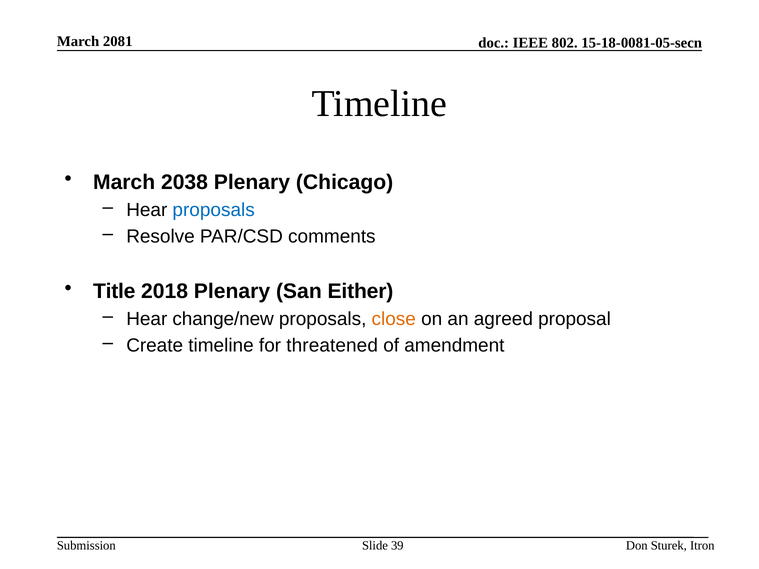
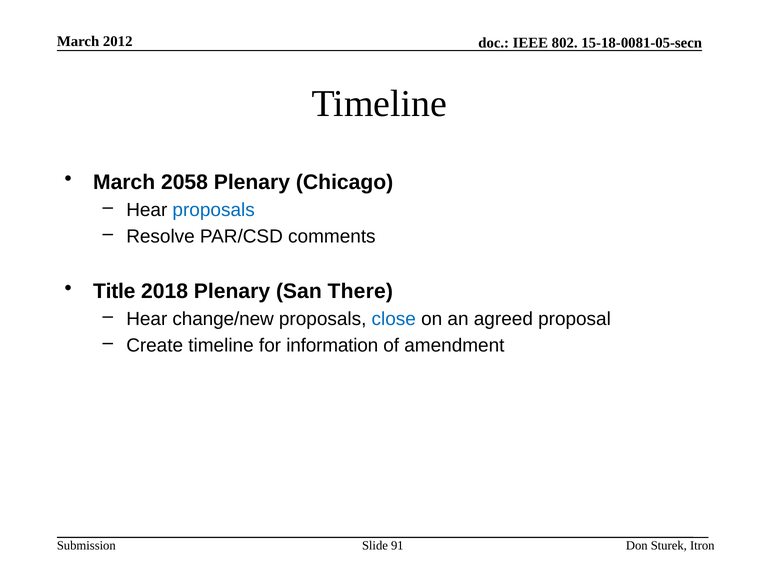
2081: 2081 -> 2012
2038: 2038 -> 2058
Either: Either -> There
close colour: orange -> blue
threatened: threatened -> information
39: 39 -> 91
